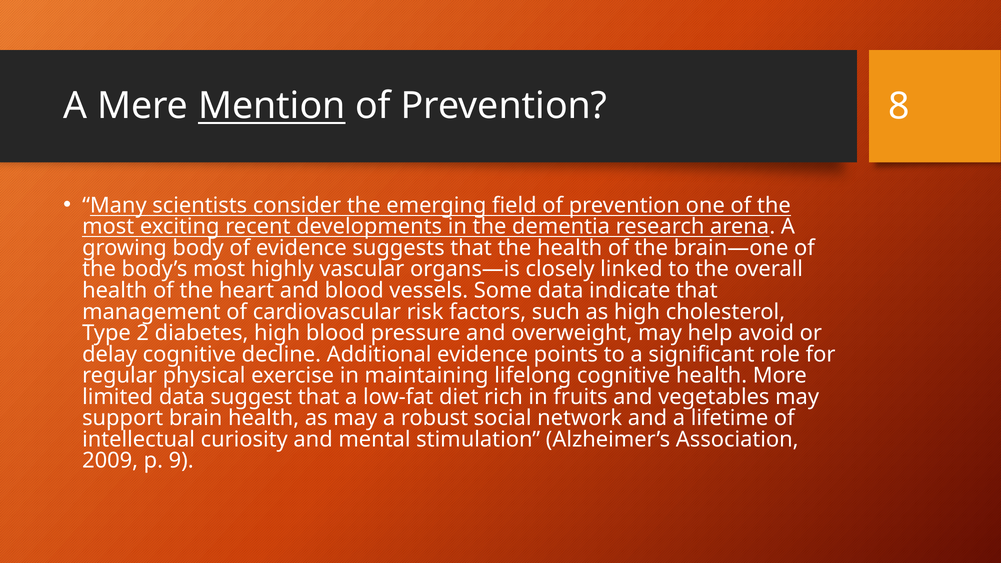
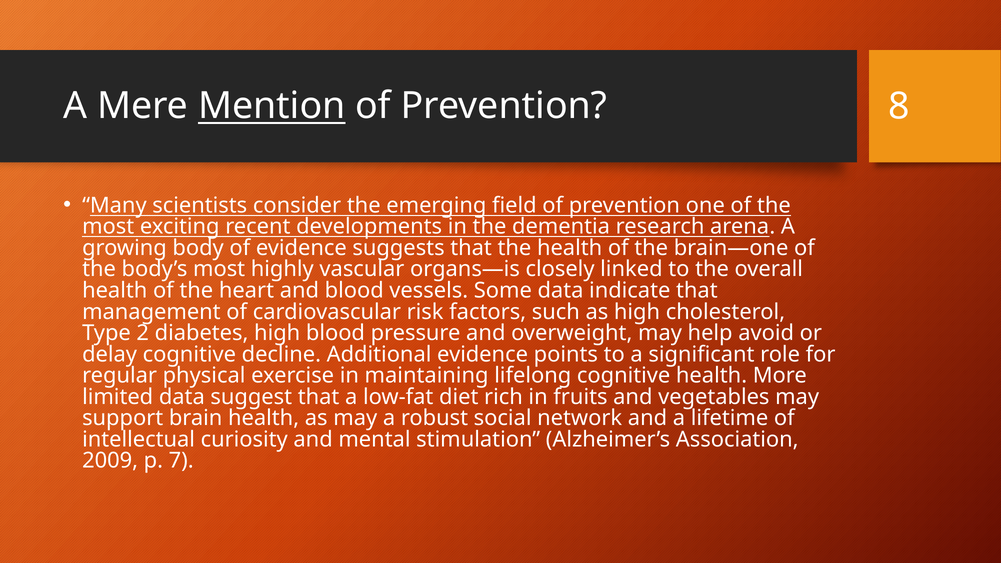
9: 9 -> 7
